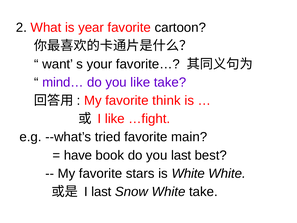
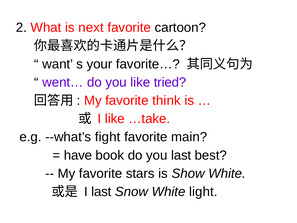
year: year -> next
mind…: mind… -> went…
like take: take -> tried
…fight: …fight -> …take
tried: tried -> fight
is White: White -> Show
White take: take -> light
